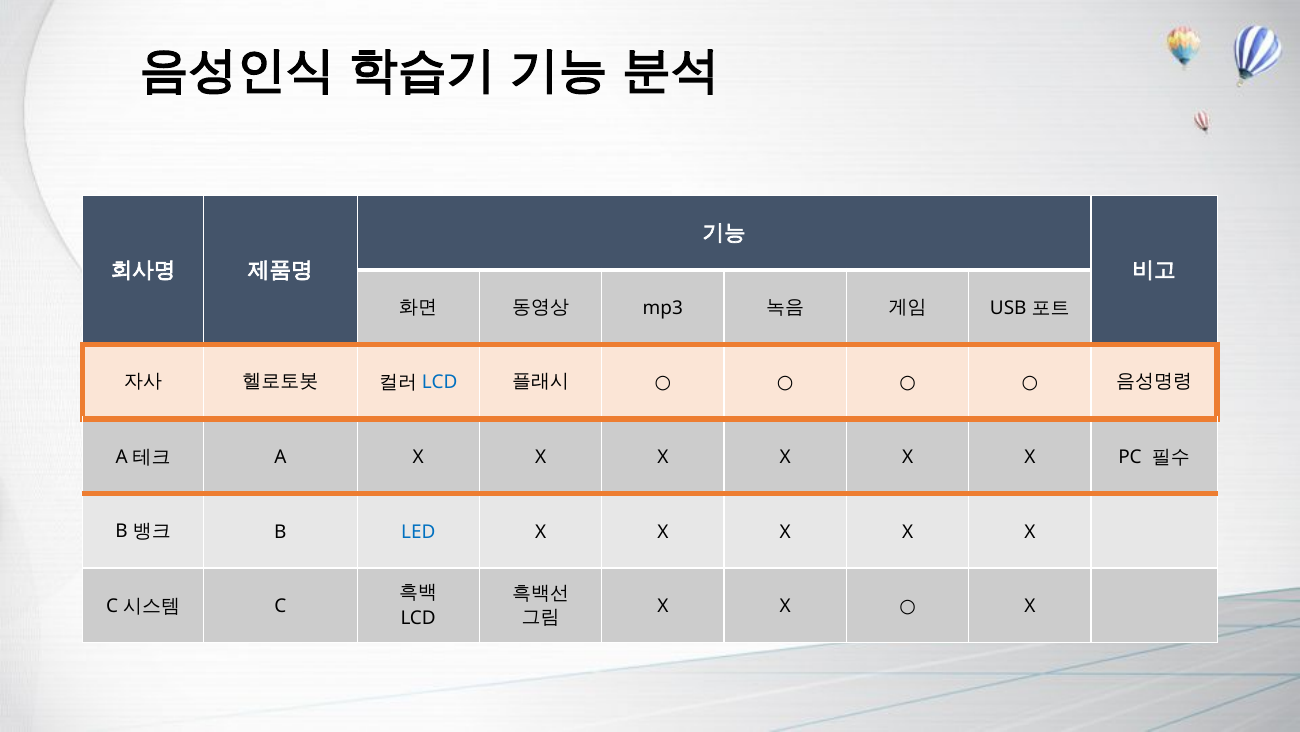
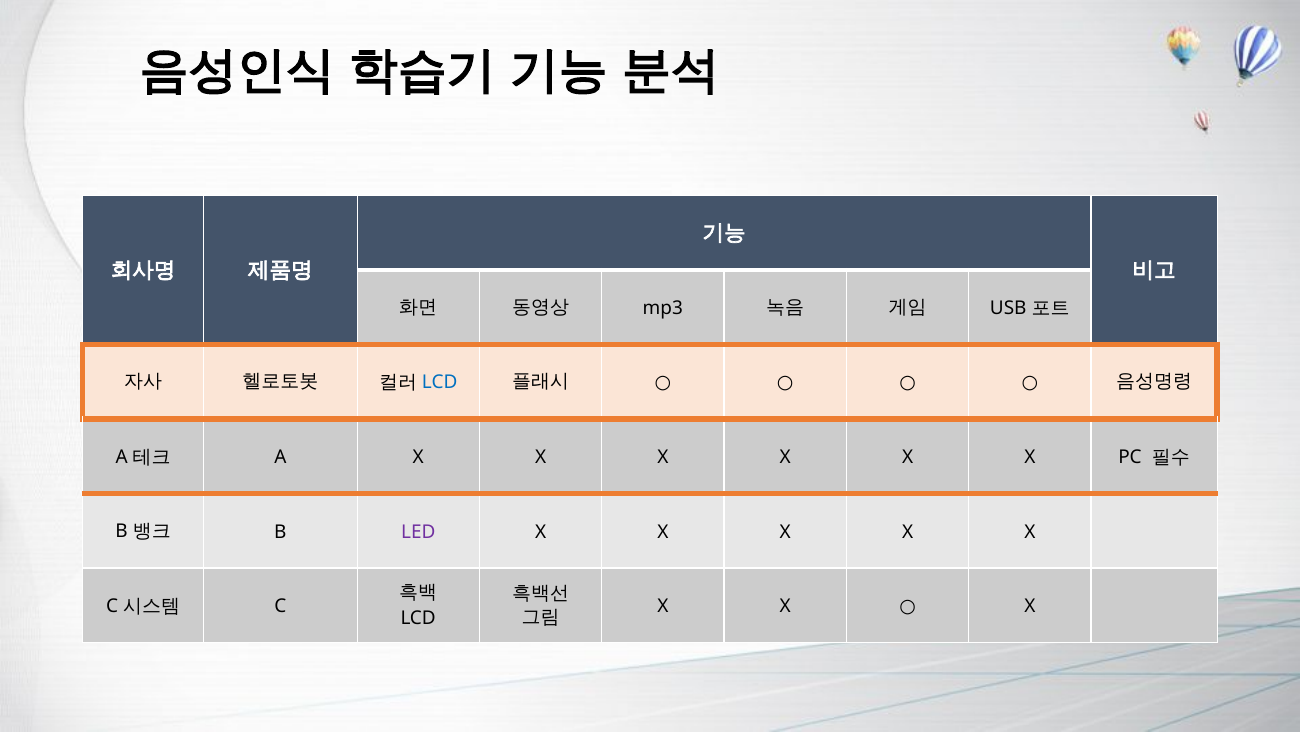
LED colour: blue -> purple
